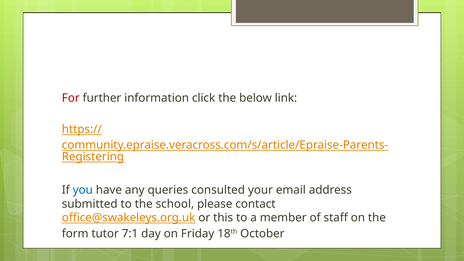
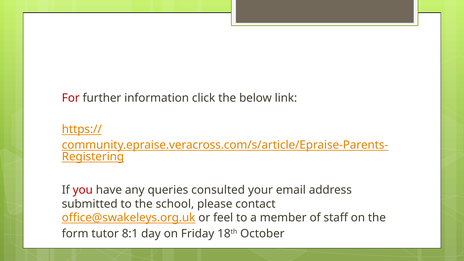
you colour: blue -> red
this: this -> feel
7:1: 7:1 -> 8:1
